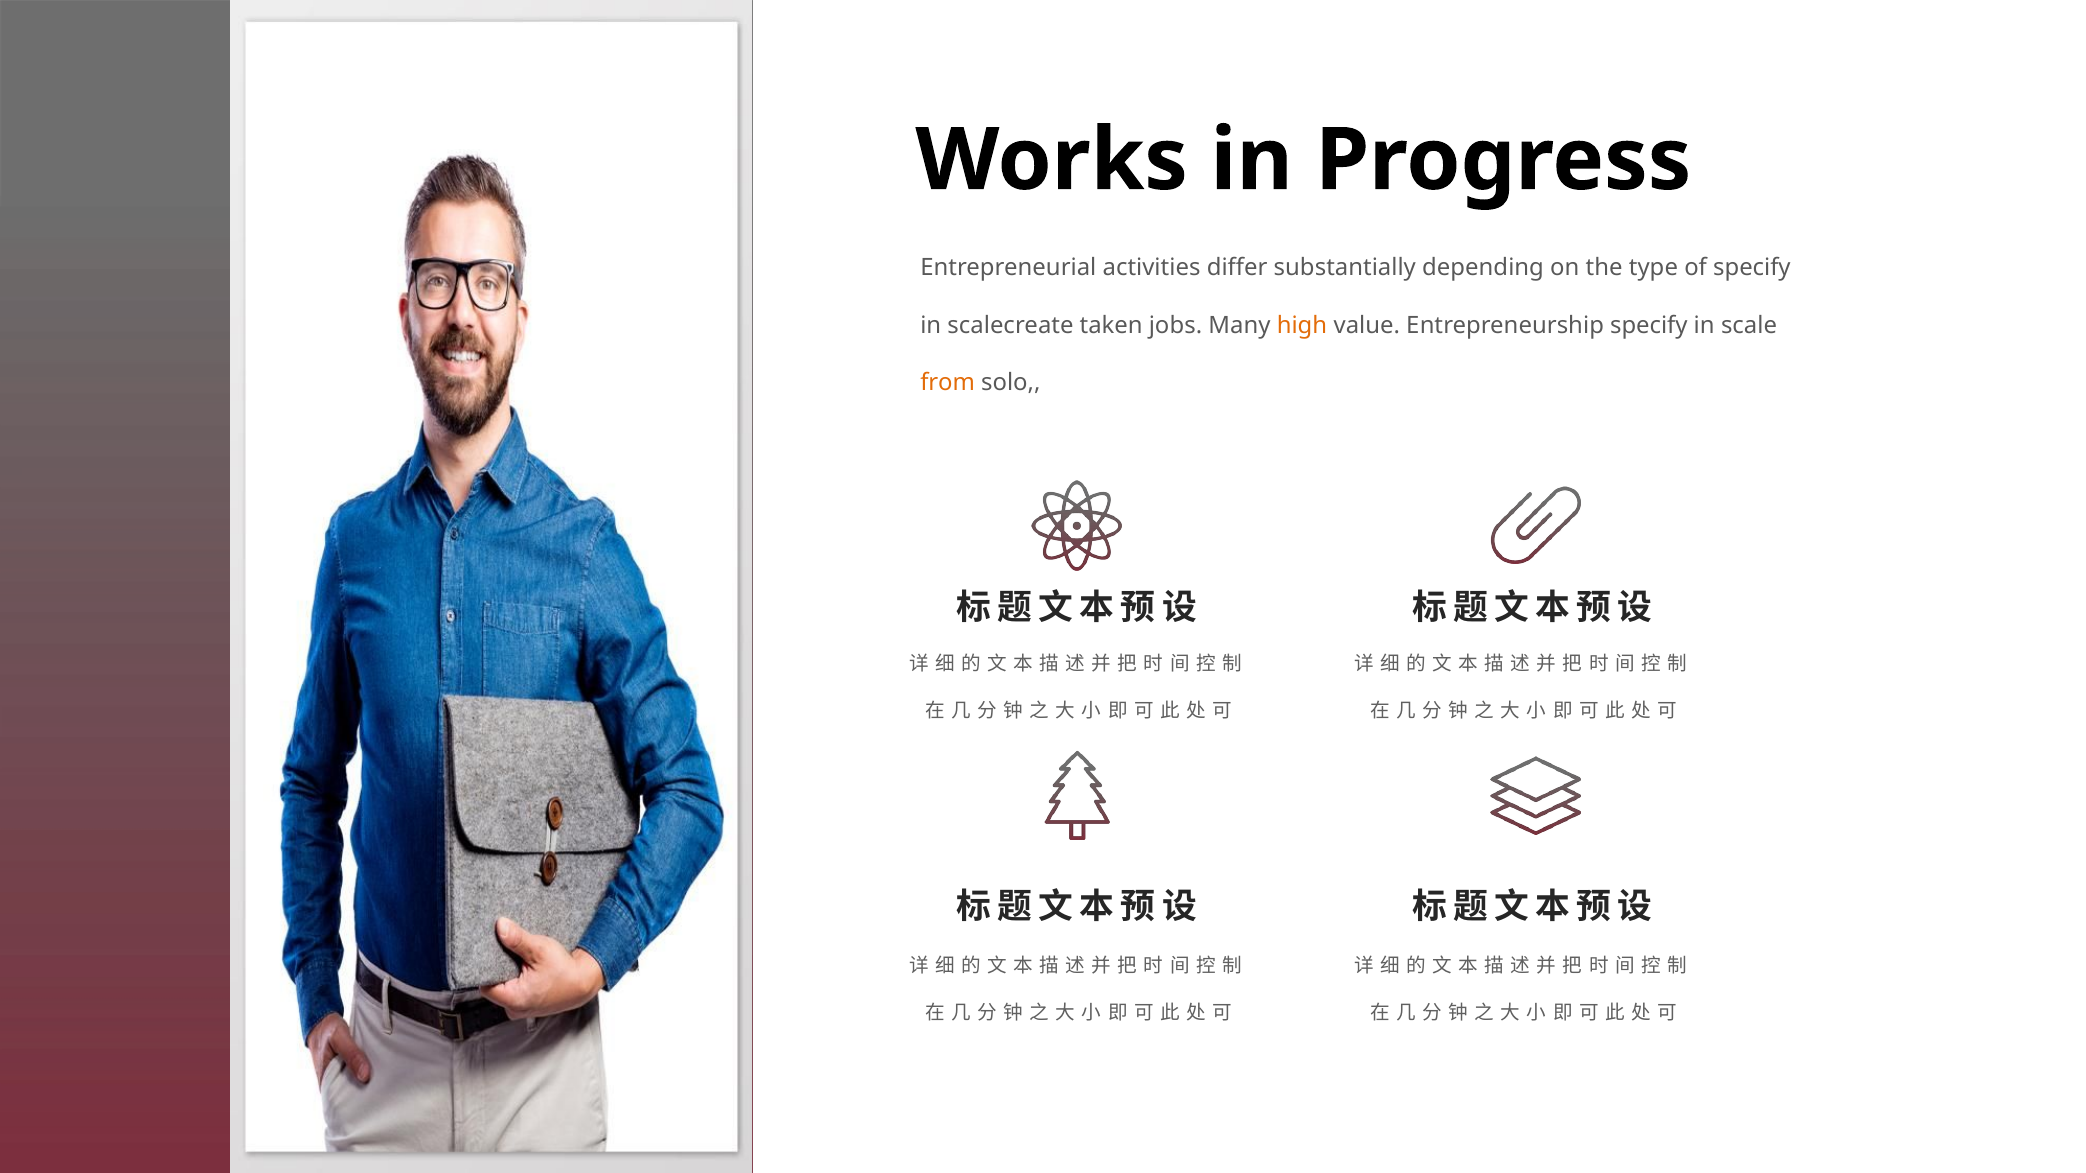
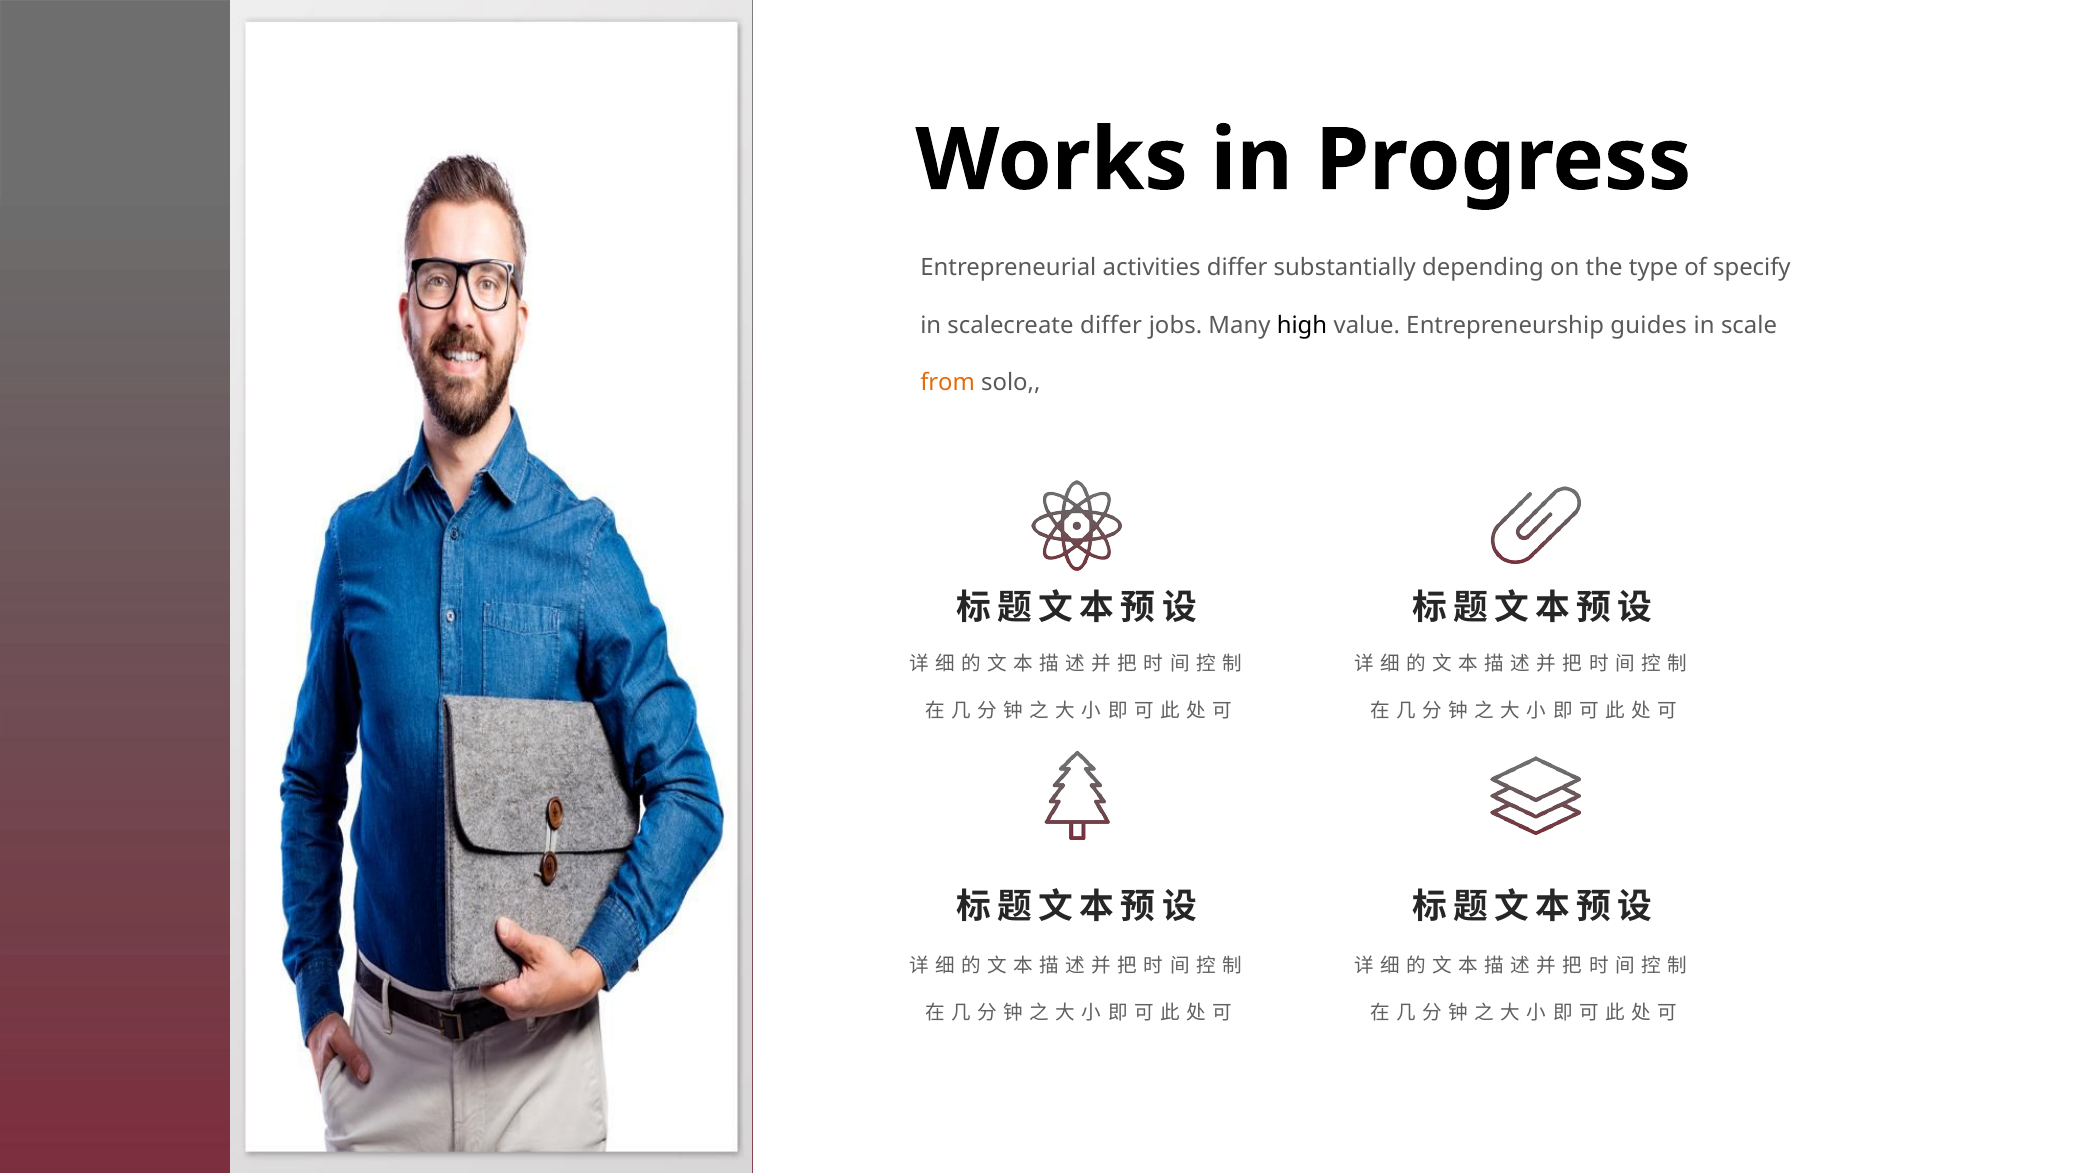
scalecreate taken: taken -> differ
high colour: orange -> black
Entrepreneurship specify: specify -> guides
